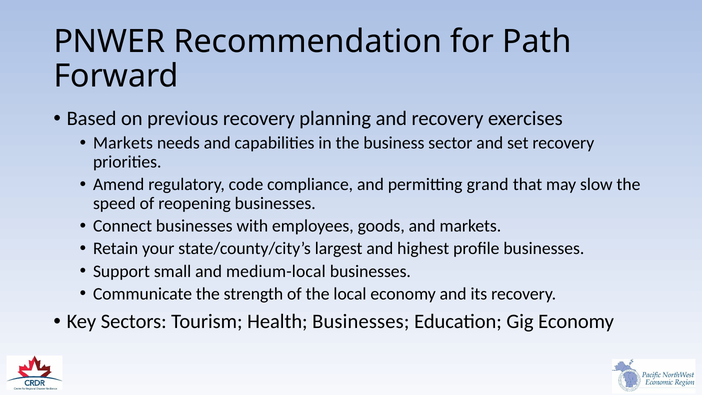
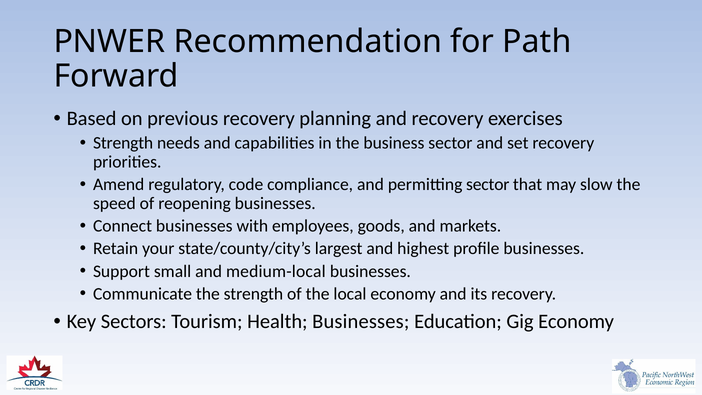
Markets at (123, 143): Markets -> Strength
permitting grand: grand -> sector
